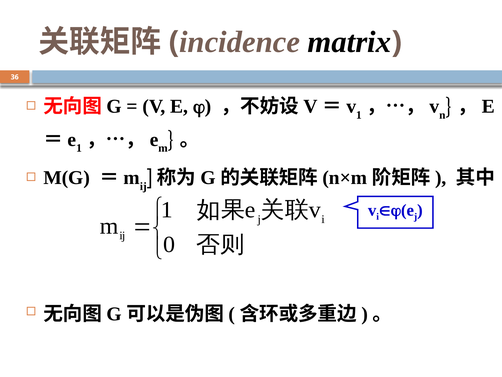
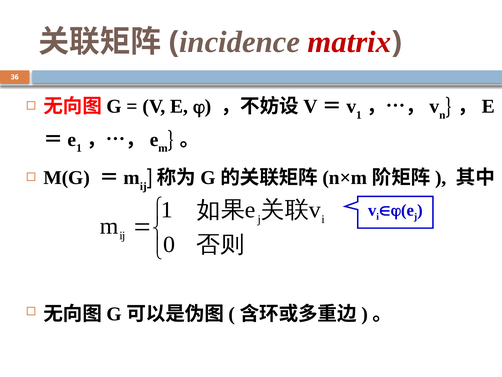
matrix colour: black -> red
